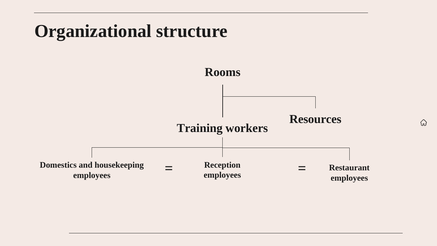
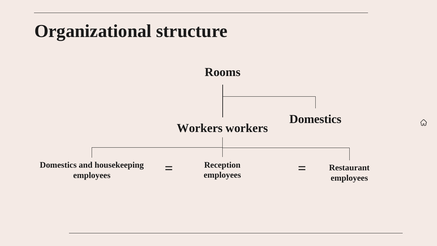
Resources at (315, 119): Resources -> Domestics
Training at (200, 128): Training -> Workers
